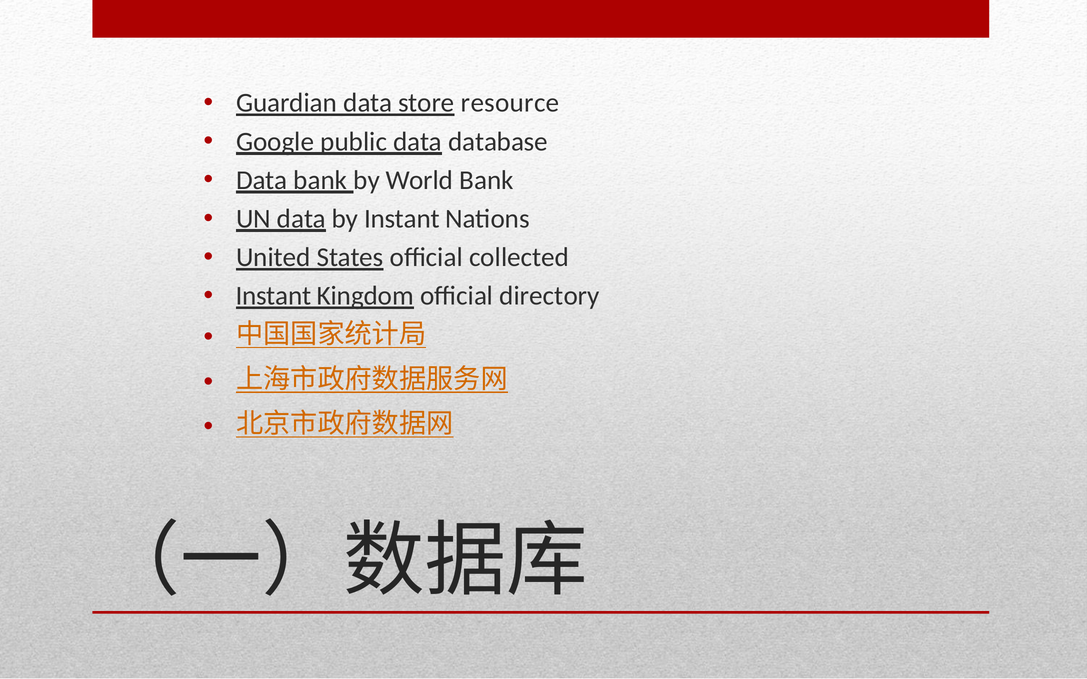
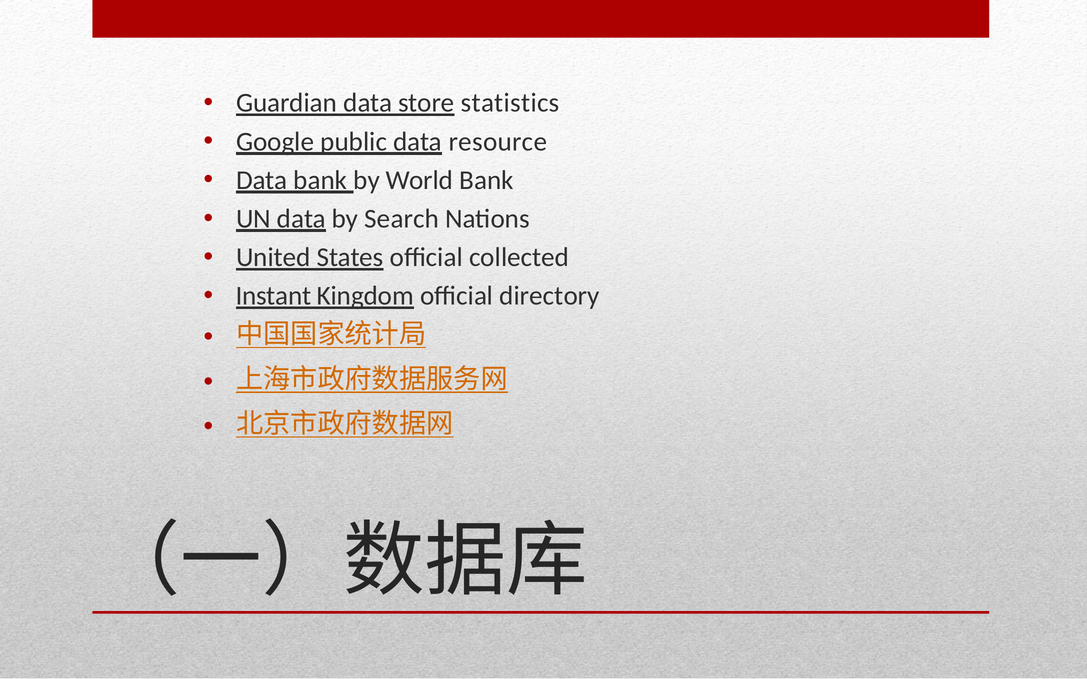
resource: resource -> statistics
database: database -> resource
by Instant: Instant -> Search
